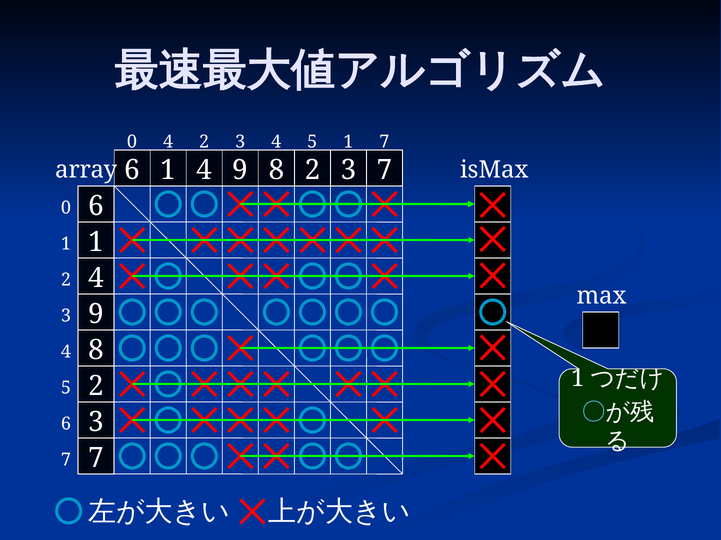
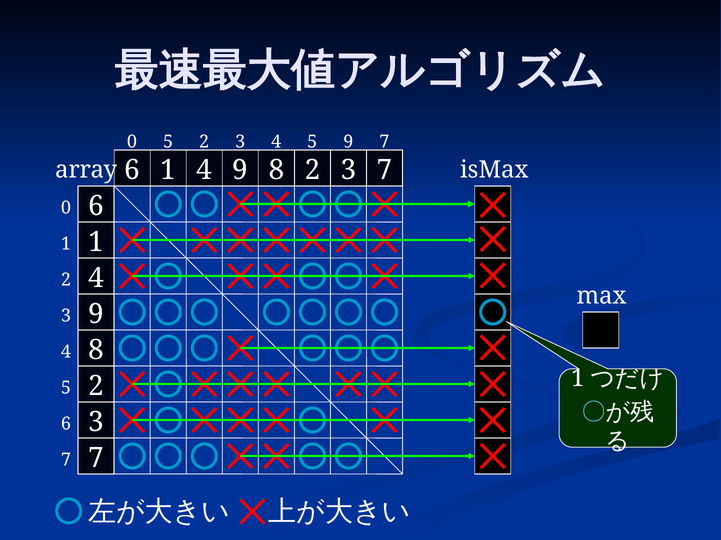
0 4: 4 -> 5
5 1: 1 -> 9
